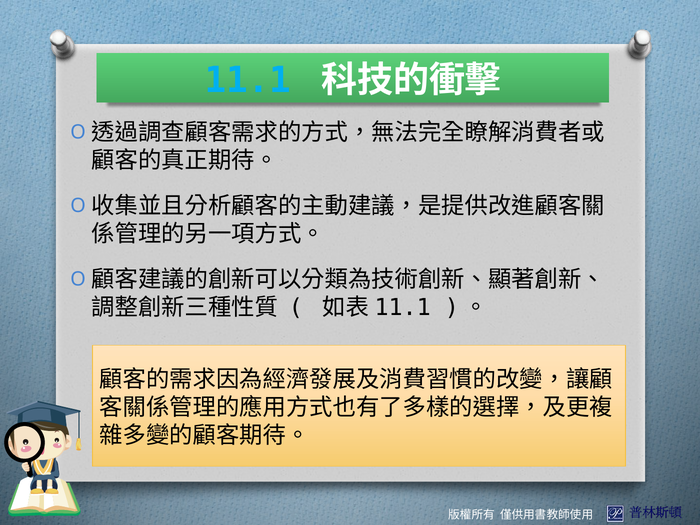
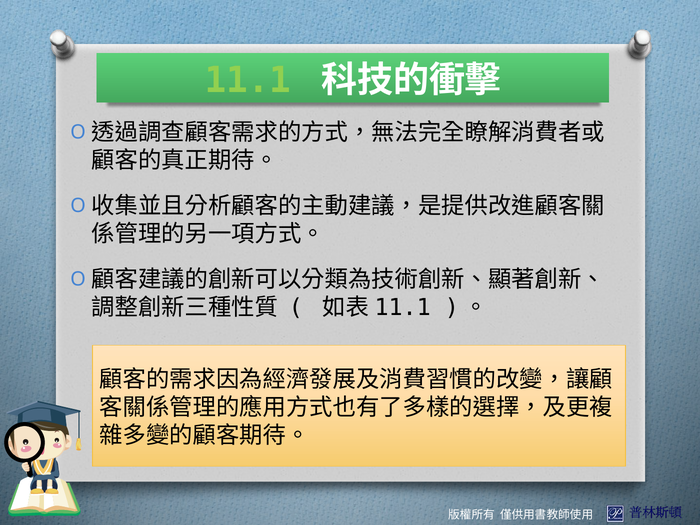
11.1 colour: light blue -> light green
